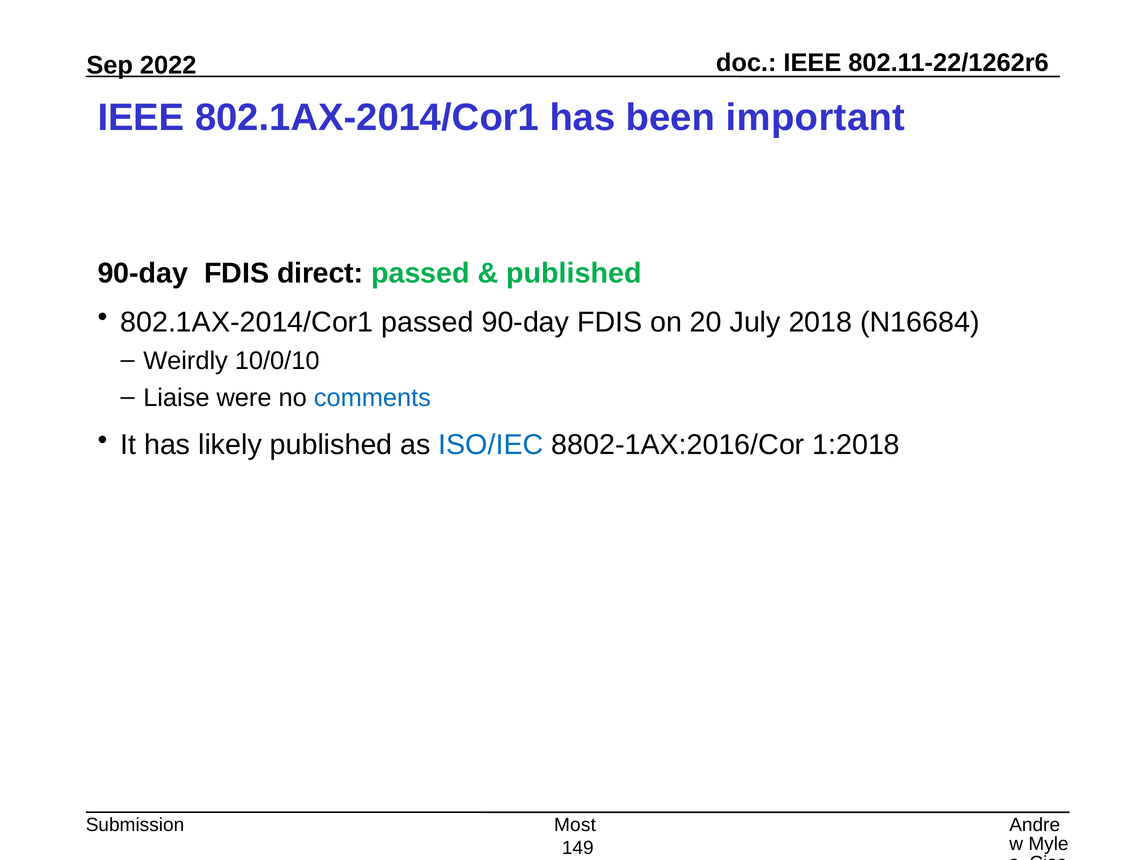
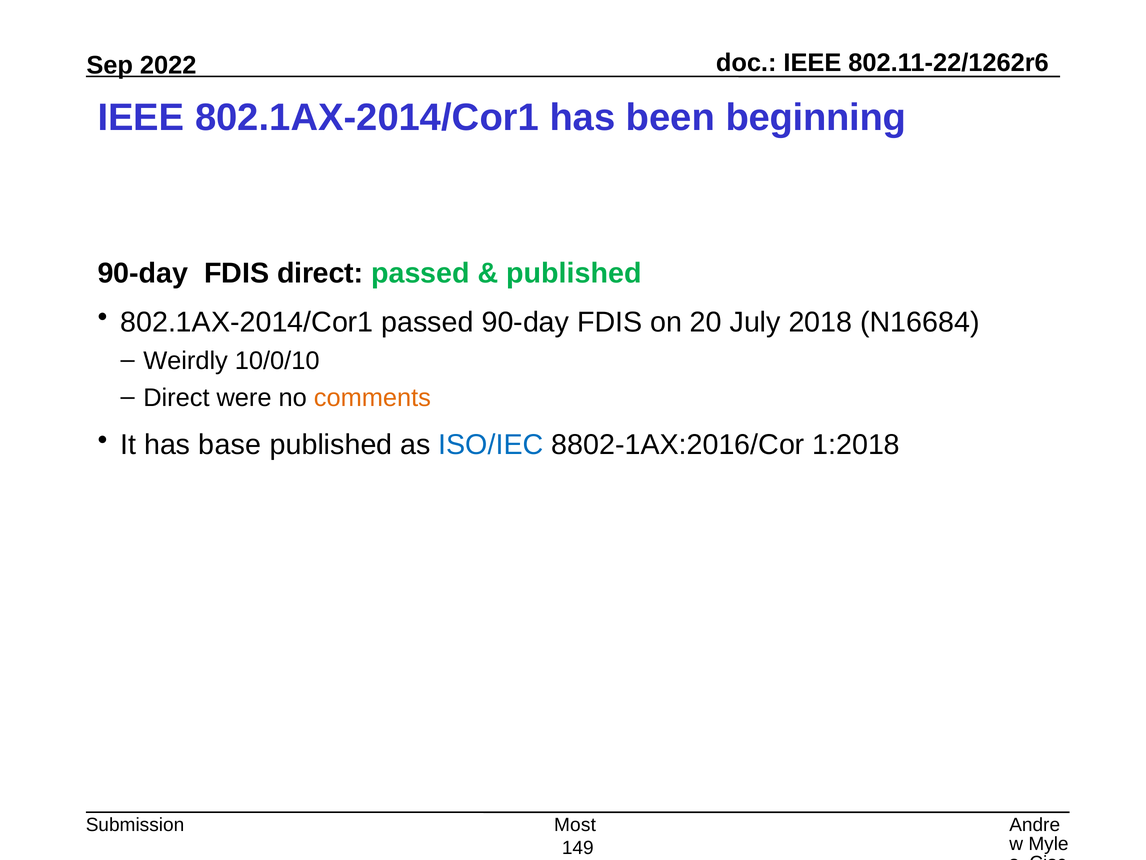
important: important -> beginning
Liaise at (176, 397): Liaise -> Direct
comments colour: blue -> orange
likely: likely -> base
